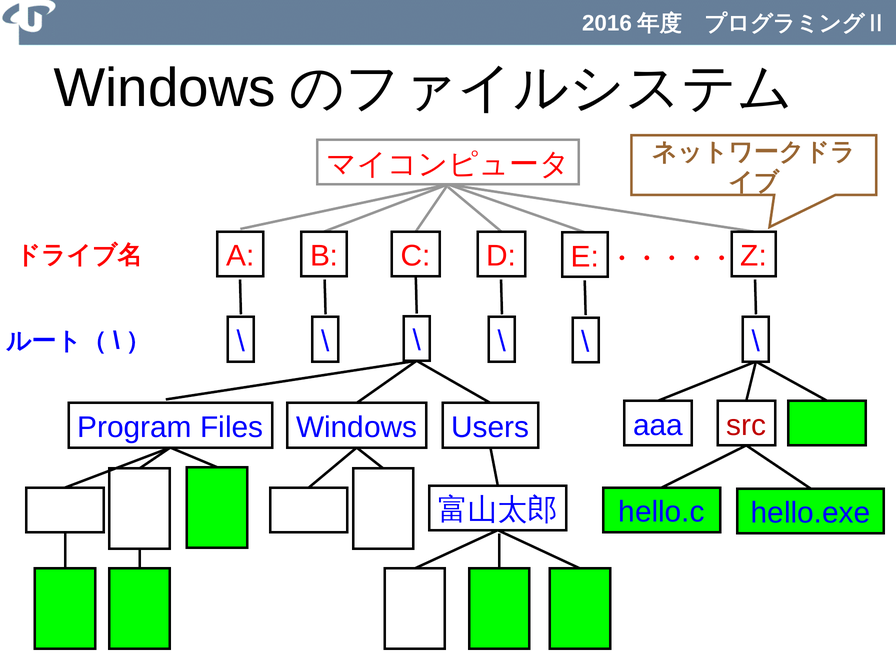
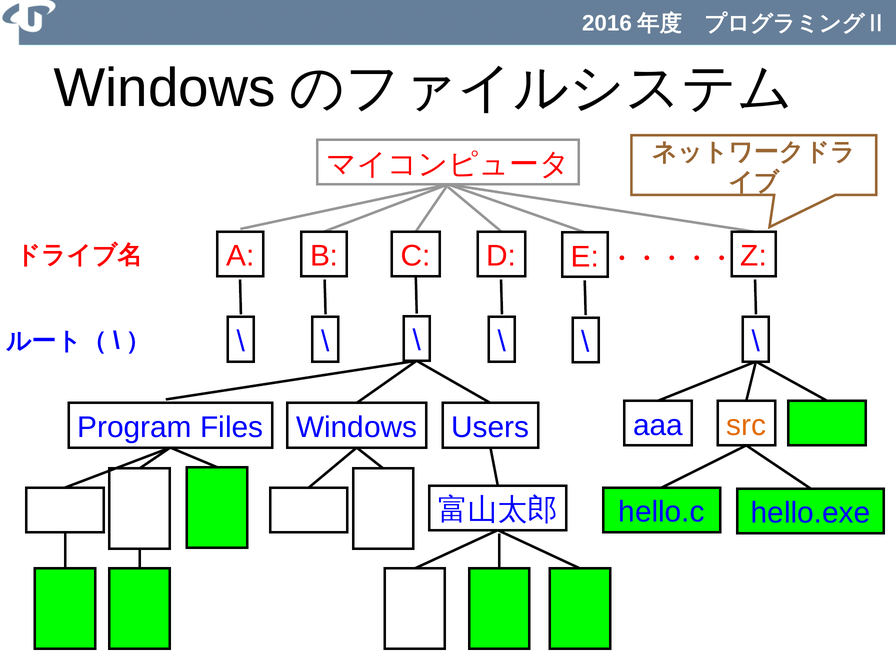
src colour: red -> orange
